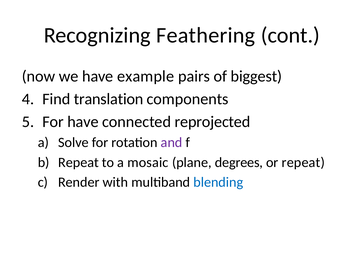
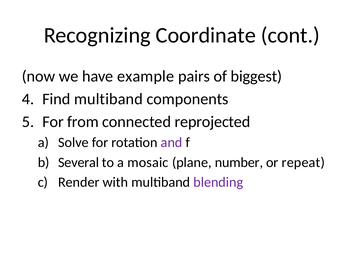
Feathering: Feathering -> Coordinate
Find translation: translation -> multiband
For have: have -> from
Repeat at (79, 162): Repeat -> Several
degrees: degrees -> number
blending colour: blue -> purple
